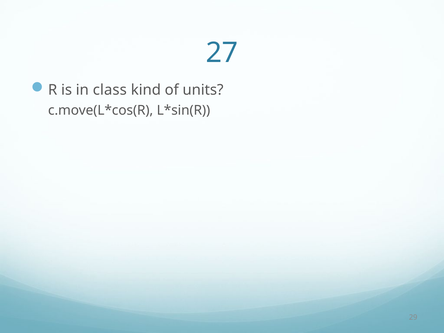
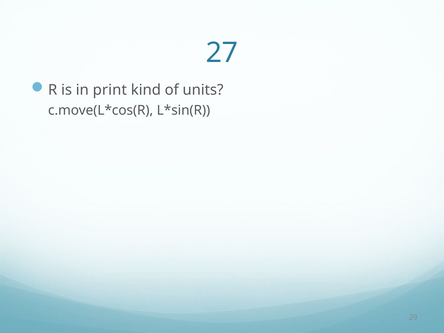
class: class -> print
